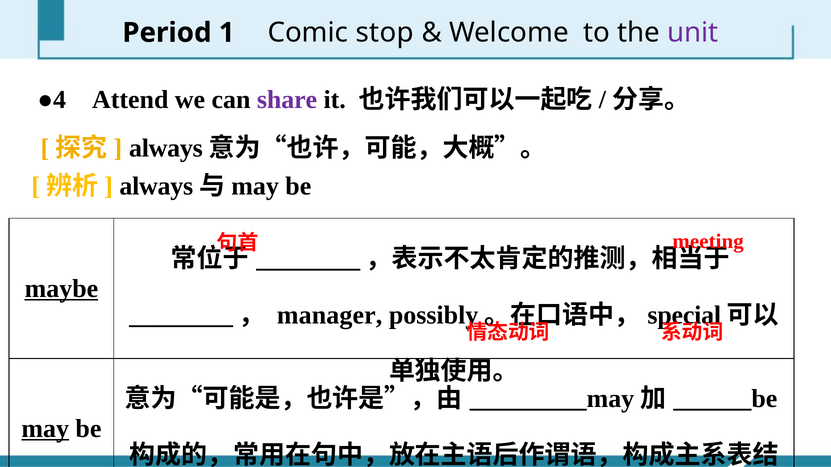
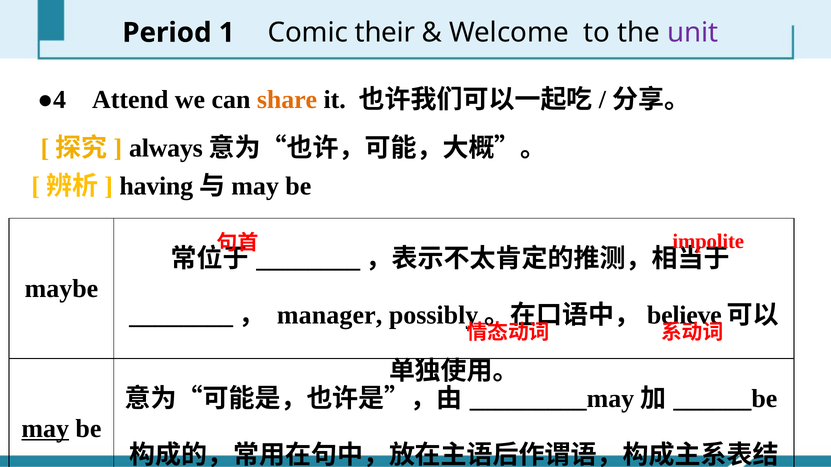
stop: stop -> their
share colour: purple -> orange
always at (156, 186): always -> having
meeting: meeting -> impolite
maybe underline: present -> none
special: special -> believe
